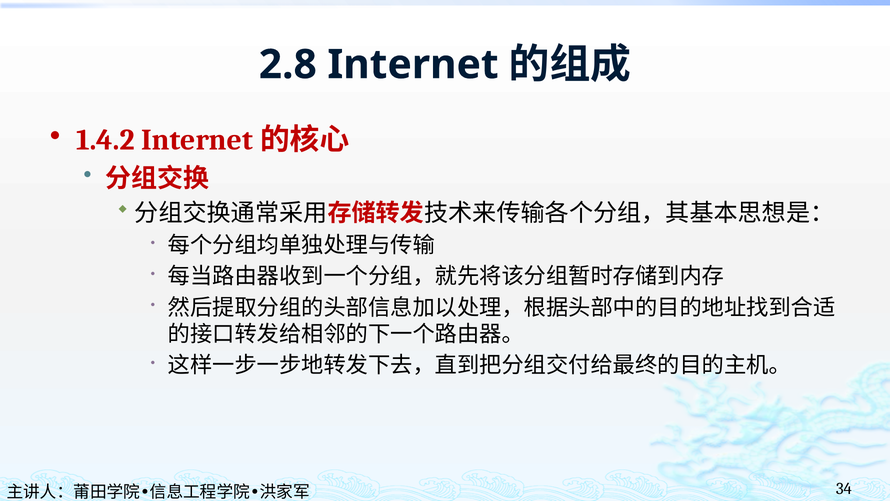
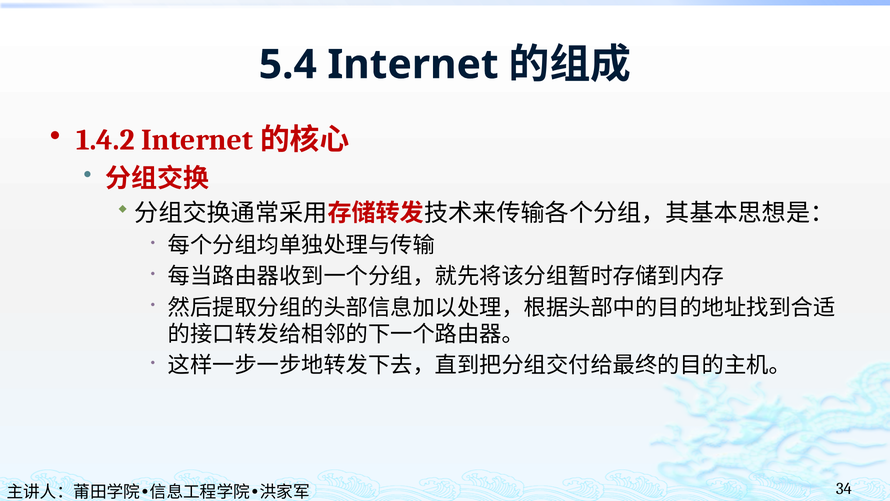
2.8: 2.8 -> 5.4
